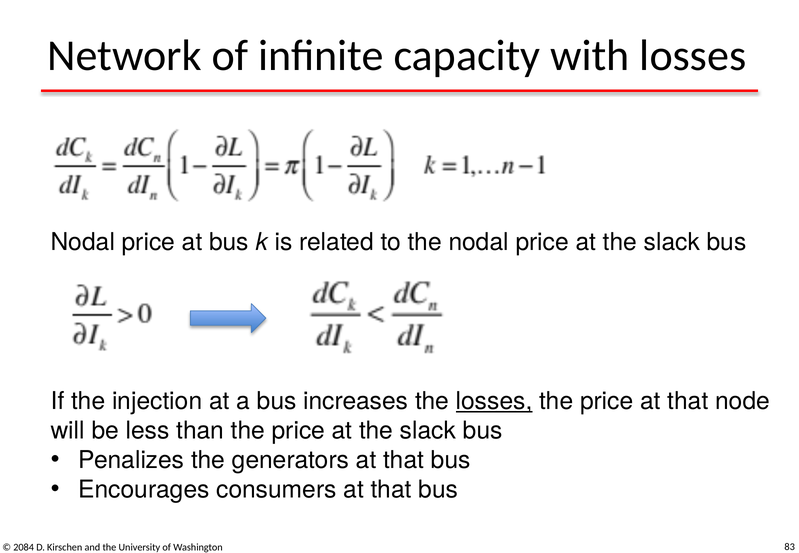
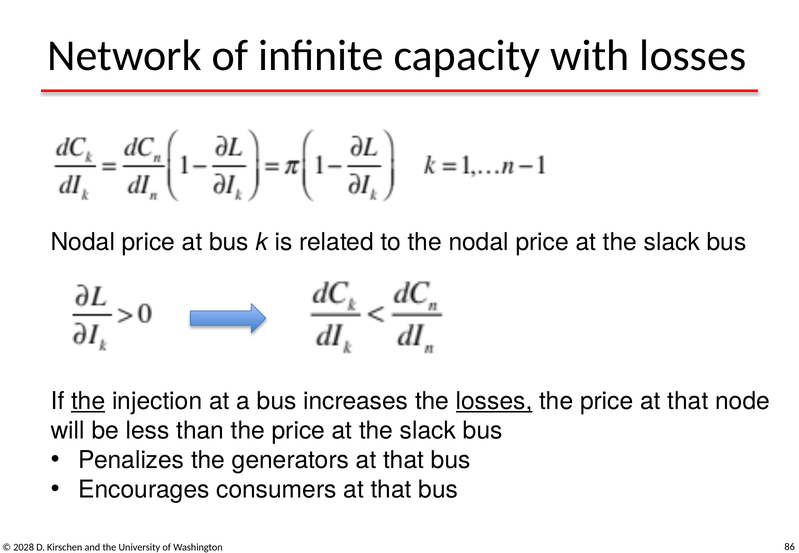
the at (88, 401) underline: none -> present
2084: 2084 -> 2028
83: 83 -> 86
